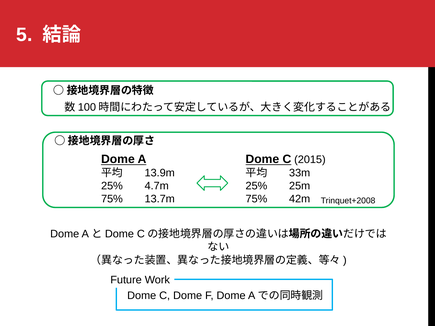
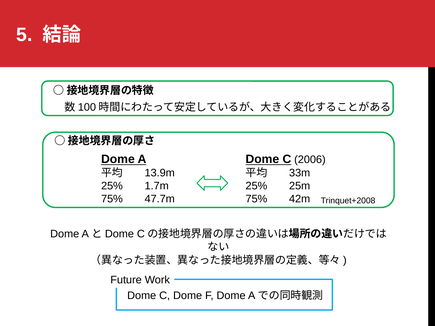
2015: 2015 -> 2006
4.7m: 4.7m -> 1.7m
13.7m: 13.7m -> 47.7m
